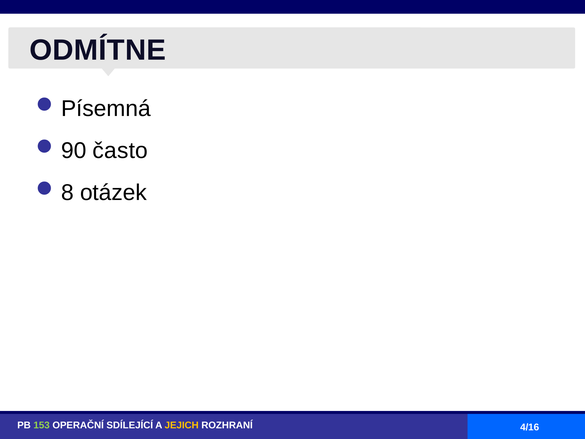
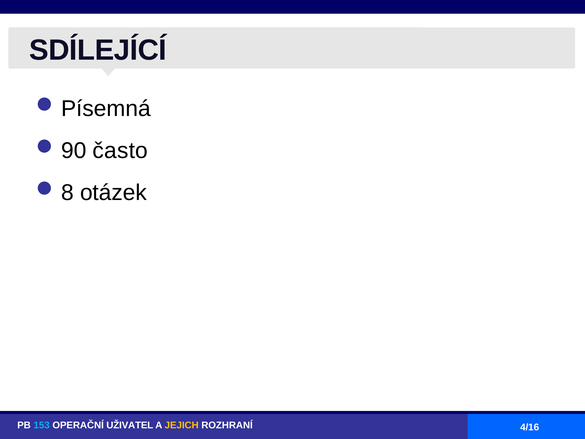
ODMÍTNE: ODMÍTNE -> SDÍLEJÍCÍ
153 colour: light green -> light blue
SDÍLEJÍCÍ: SDÍLEJÍCÍ -> UŽIVATEL
